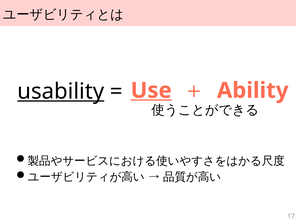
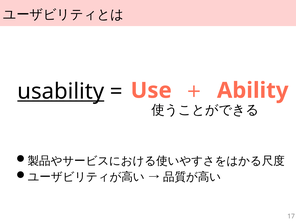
Use underline: present -> none
